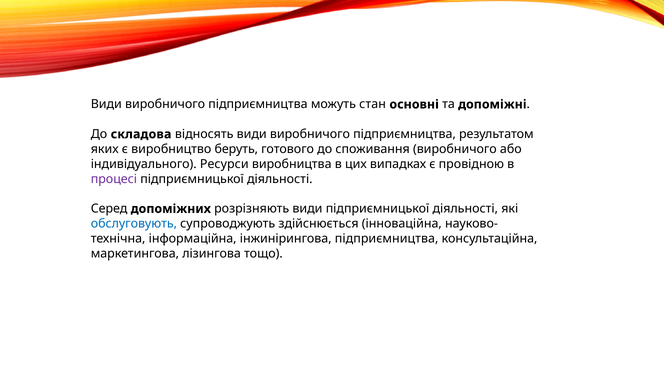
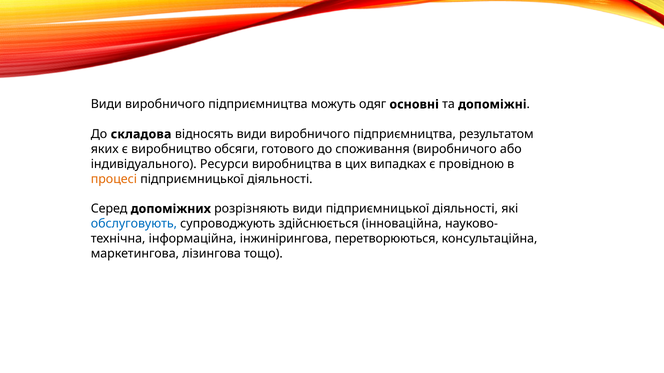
стан: стан -> одяг
беруть: беруть -> обсяги
процесі colour: purple -> orange
інжинірингова підприємництва: підприємництва -> перетворюються
